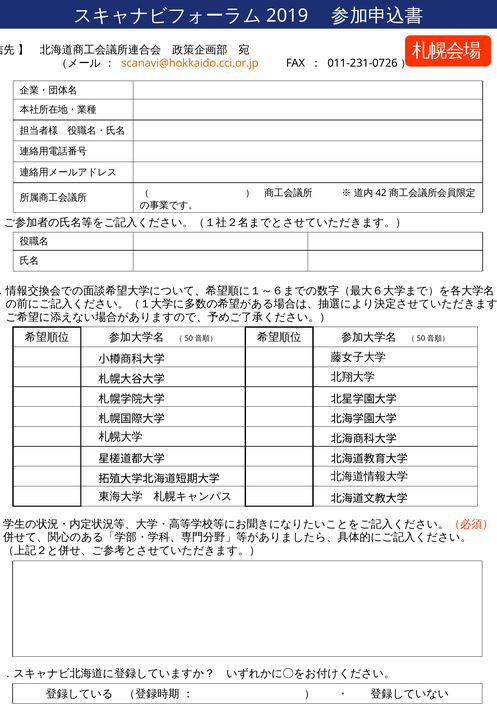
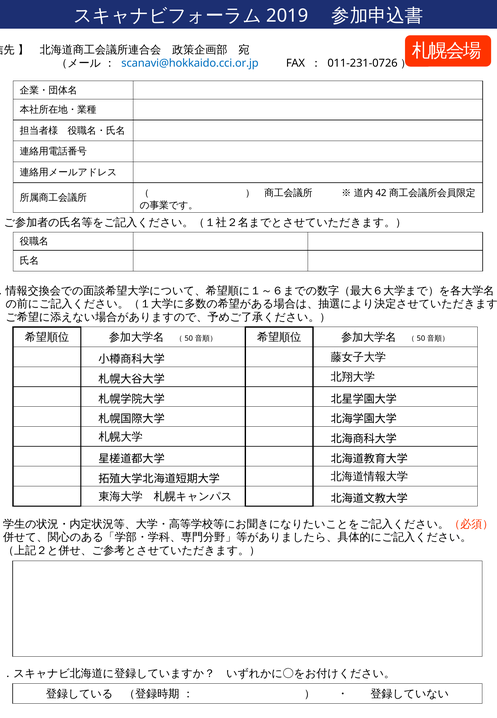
scanavi@hokkaido.cci.or.jp colour: orange -> blue
